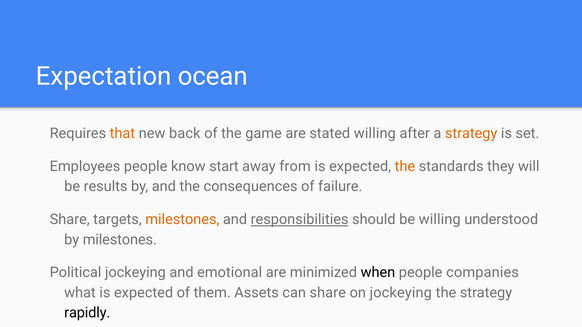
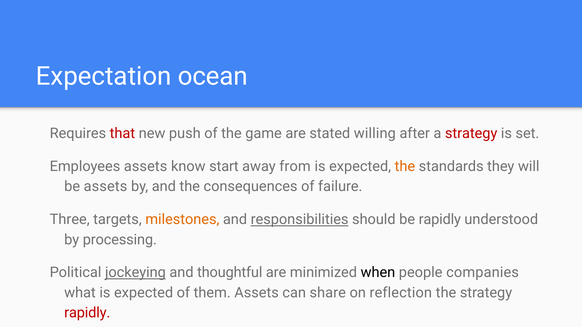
that colour: orange -> red
back: back -> push
strategy at (471, 134) colour: orange -> red
Employees people: people -> assets
be results: results -> assets
Share at (70, 220): Share -> Three
be willing: willing -> rapidly
by milestones: milestones -> processing
jockeying at (135, 273) underline: none -> present
emotional: emotional -> thoughtful
on jockeying: jockeying -> reflection
rapidly at (87, 313) colour: black -> red
